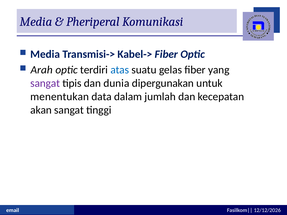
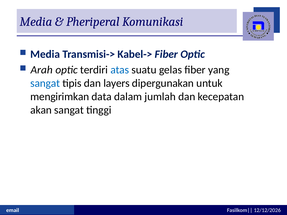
sangat at (45, 83) colour: purple -> blue
dunia: dunia -> layers
menentukan: menentukan -> mengirimkan
